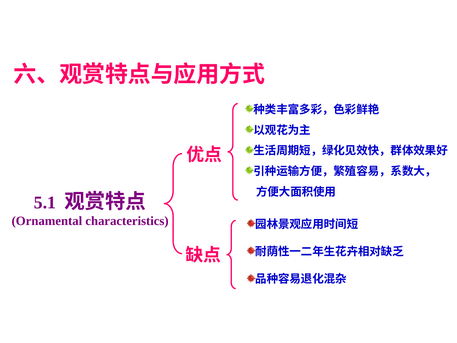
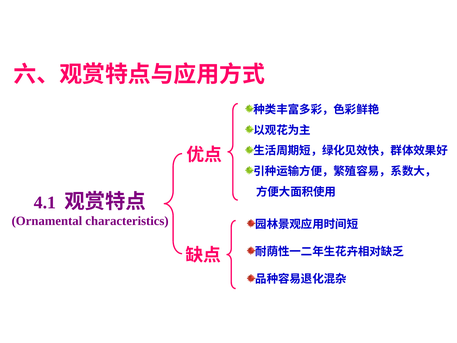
5.1: 5.1 -> 4.1
